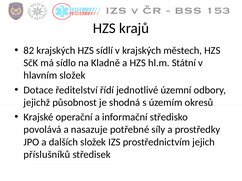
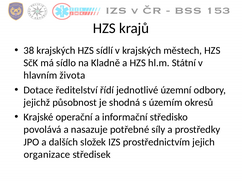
82: 82 -> 38
hlavním složek: složek -> života
příslušníků: příslušníků -> organizace
